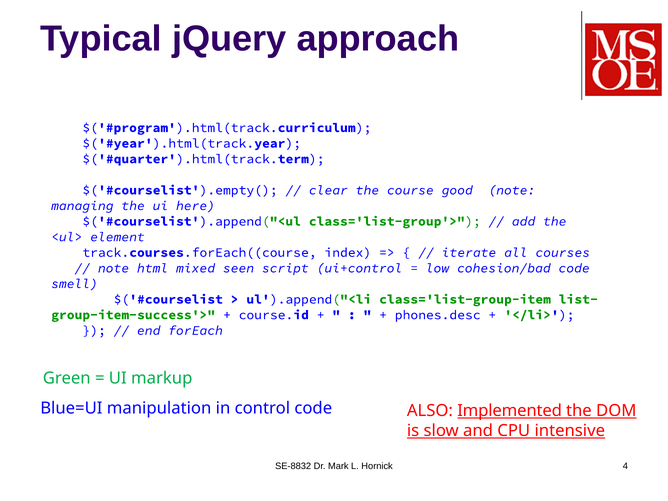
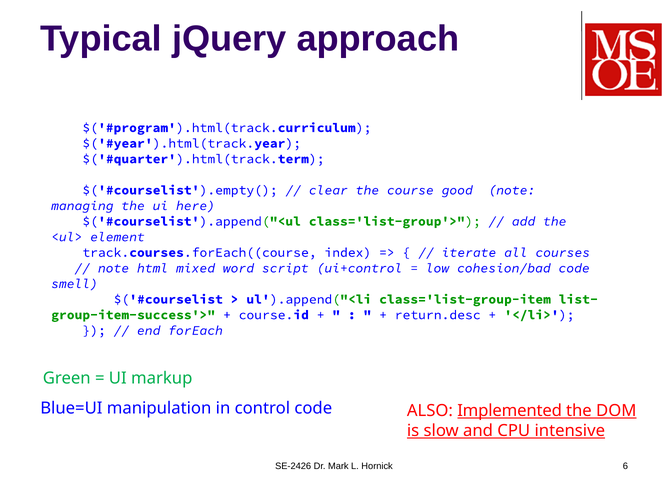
seen: seen -> word
phones.desc: phones.desc -> return.desc
SE-8832: SE-8832 -> SE-2426
4: 4 -> 6
